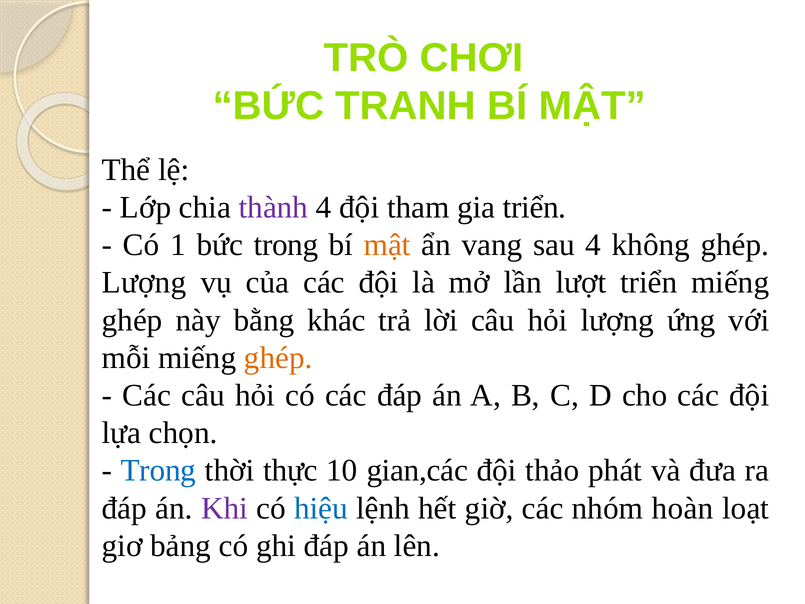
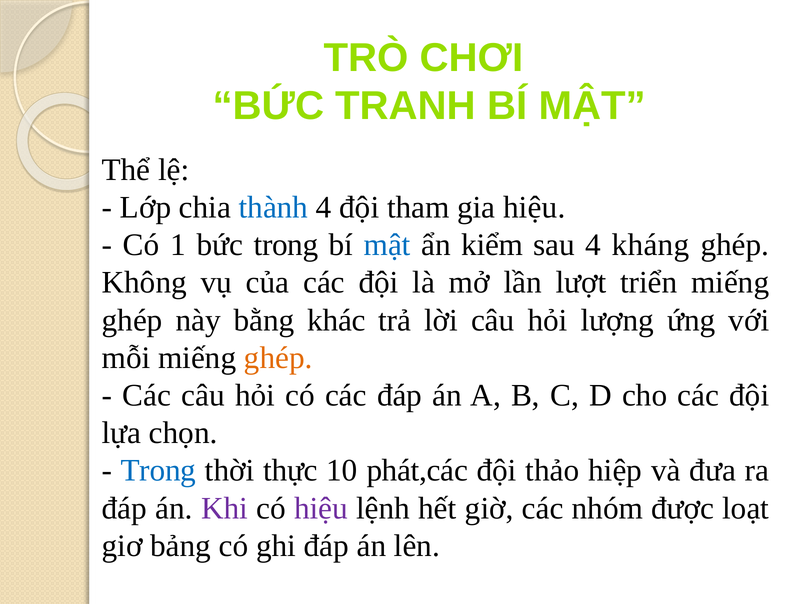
thành colour: purple -> blue
gia triển: triển -> hiệu
mật at (387, 245) colour: orange -> blue
vang: vang -> kiểm
không: không -> kháng
Lượng at (144, 282): Lượng -> Không
gian,các: gian,các -> phát,các
phát: phát -> hiệp
hiệu at (321, 508) colour: blue -> purple
hoàn: hoàn -> được
